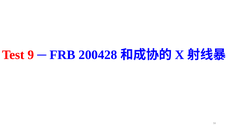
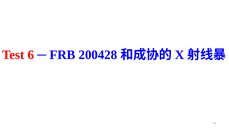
9: 9 -> 6
